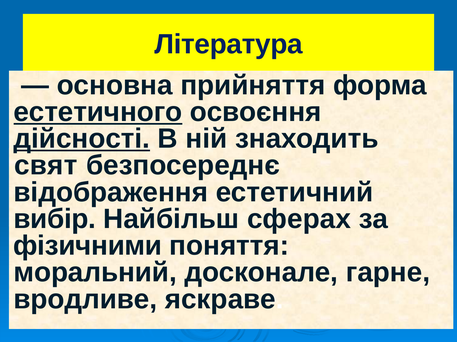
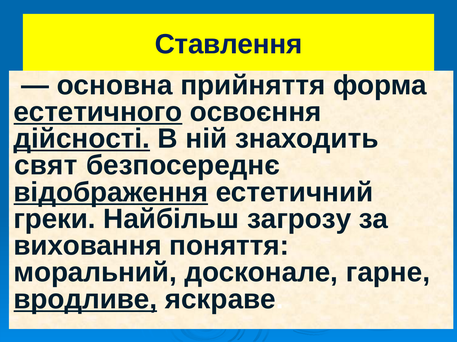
Література: Література -> Ставлення
відображення underline: none -> present
вибір: вибір -> греки
сферах: сферах -> загрозу
фізичними: фізичними -> виховання
вродливе underline: none -> present
